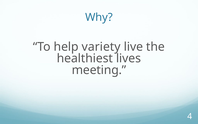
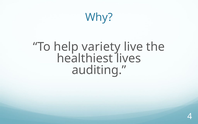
meeting: meeting -> auditing
